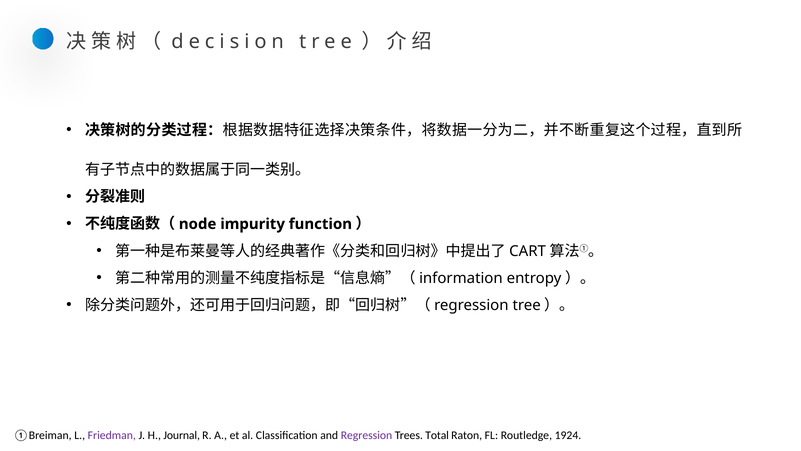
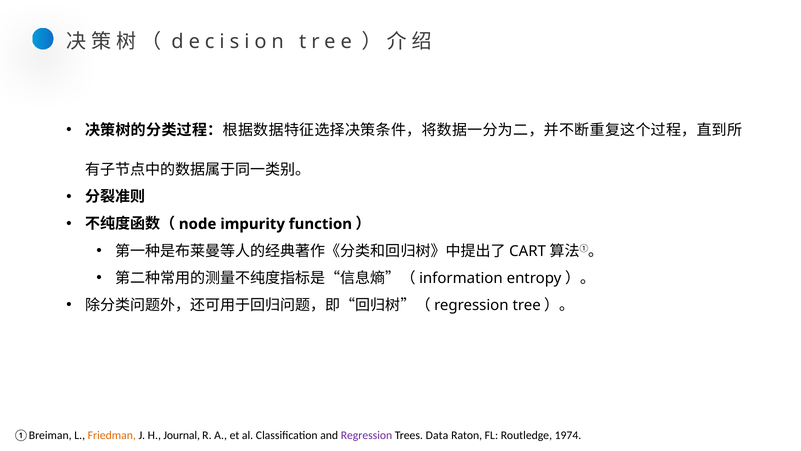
Friedman colour: purple -> orange
Total: Total -> Data
1924: 1924 -> 1974
